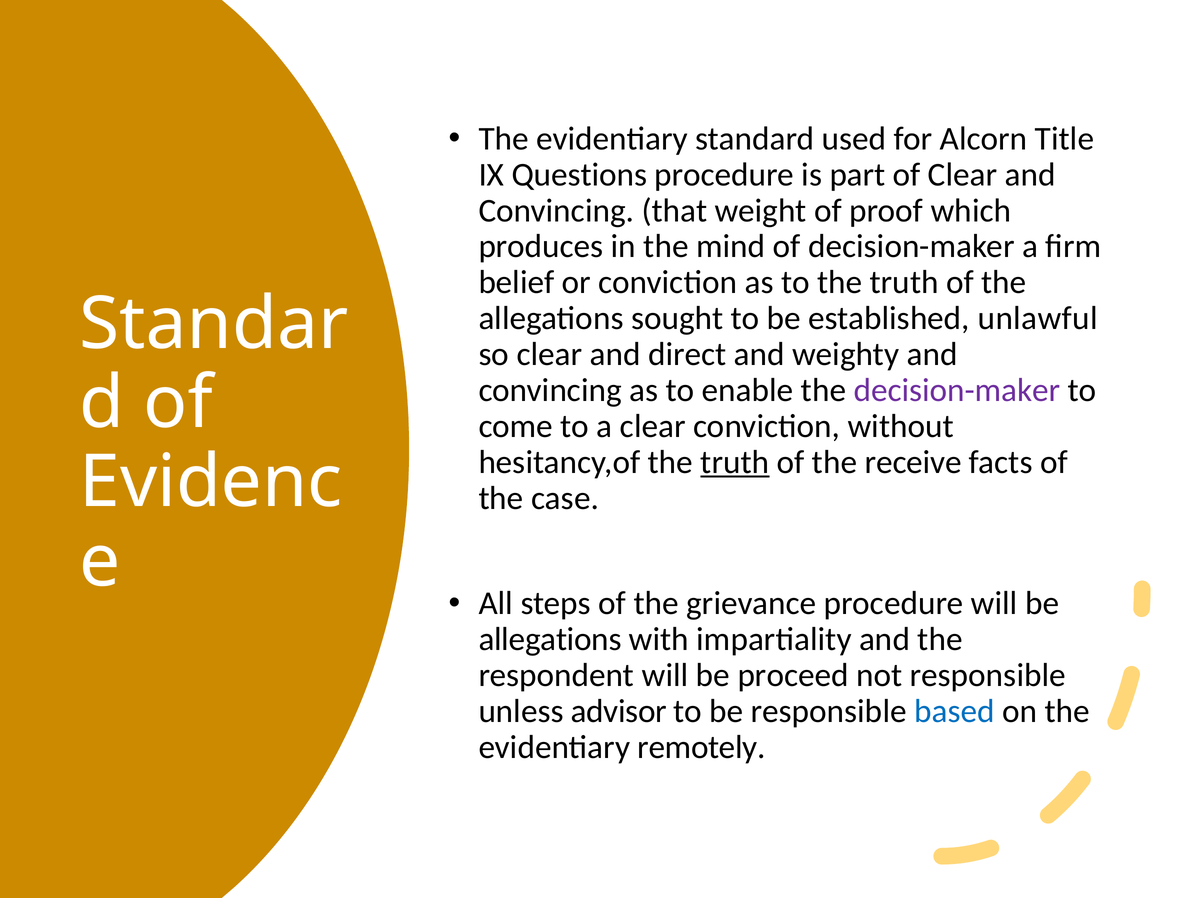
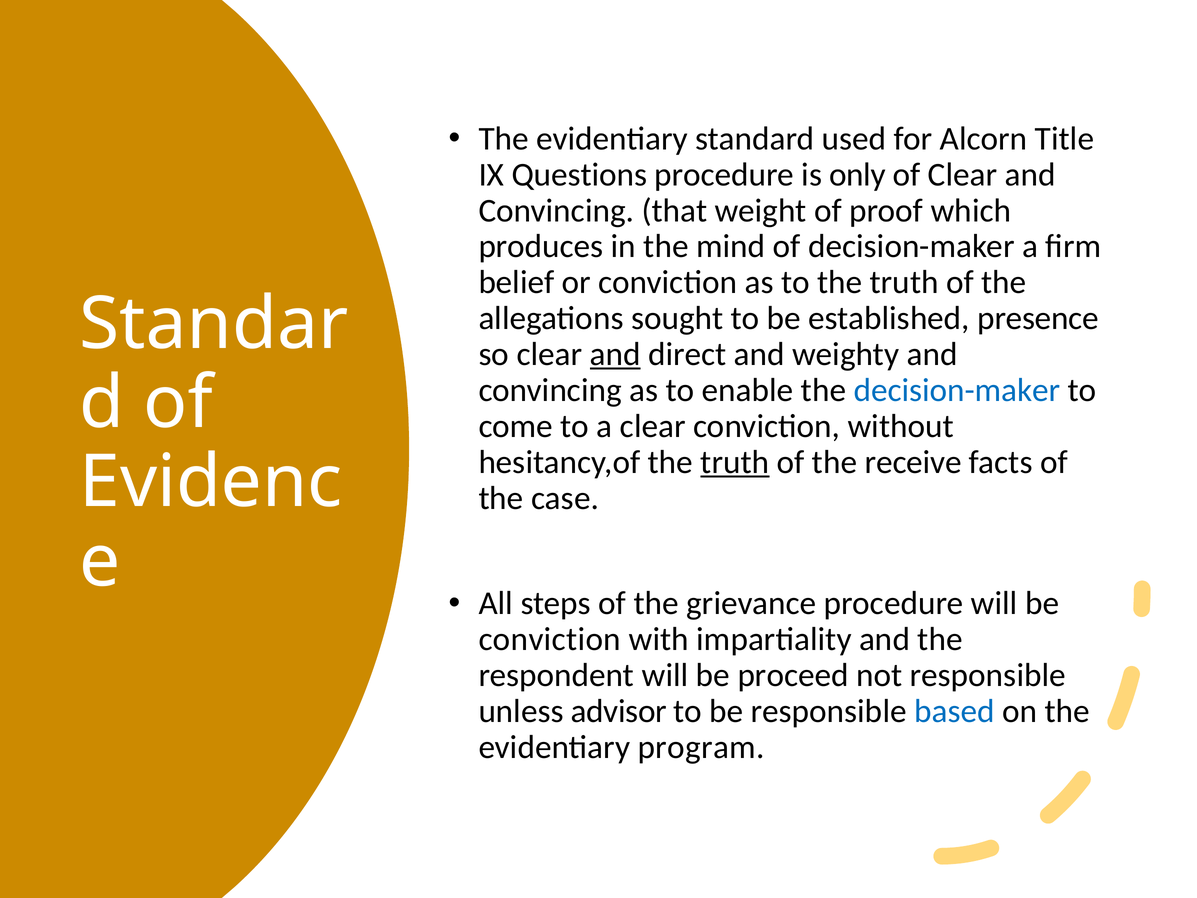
part: part -> only
unlawful: unlawful -> presence
and at (615, 354) underline: none -> present
decision-maker at (957, 390) colour: purple -> blue
allegations at (550, 639): allegations -> conviction
remotely: remotely -> program
